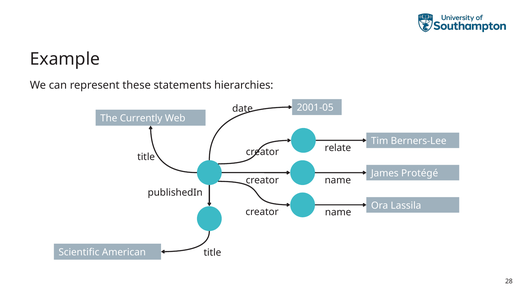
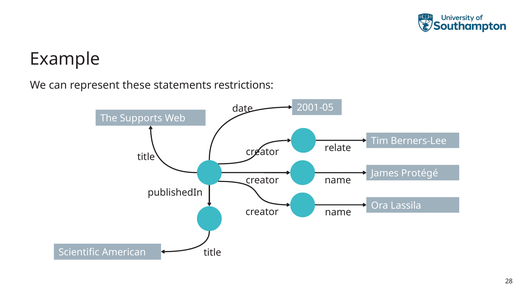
hierarchies: hierarchies -> restrictions
Currently: Currently -> Supports
